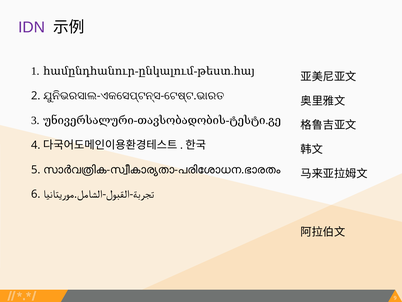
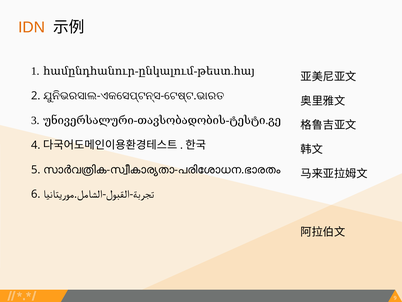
IDN colour: purple -> orange
